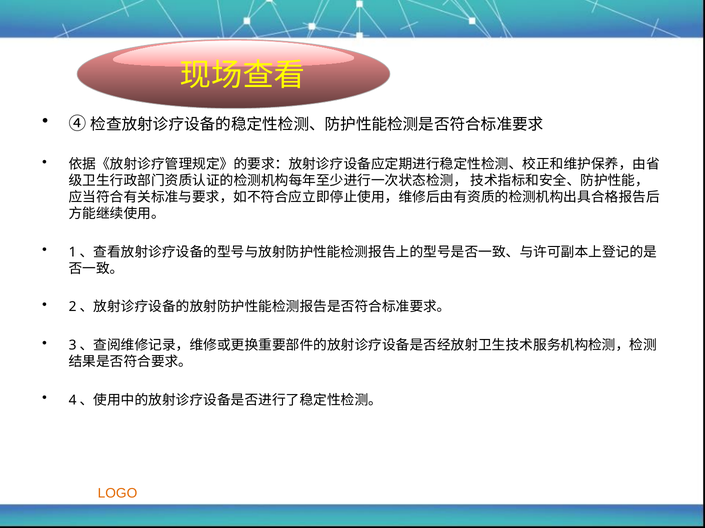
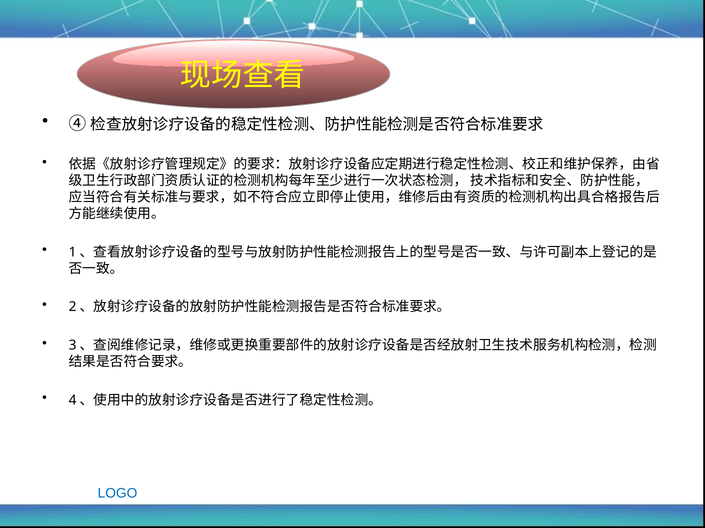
LOGO colour: orange -> blue
